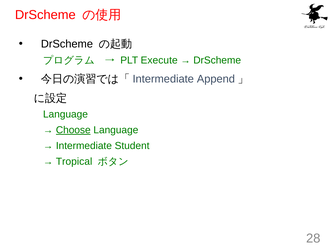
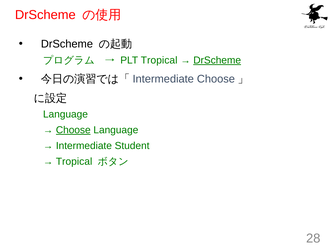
PLT Execute: Execute -> Tropical
DrScheme at (217, 60) underline: none -> present
Intermediate Append: Append -> Choose
